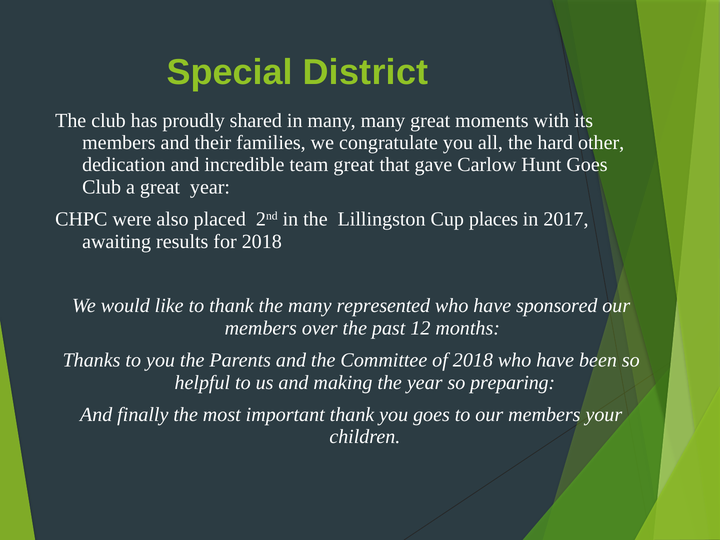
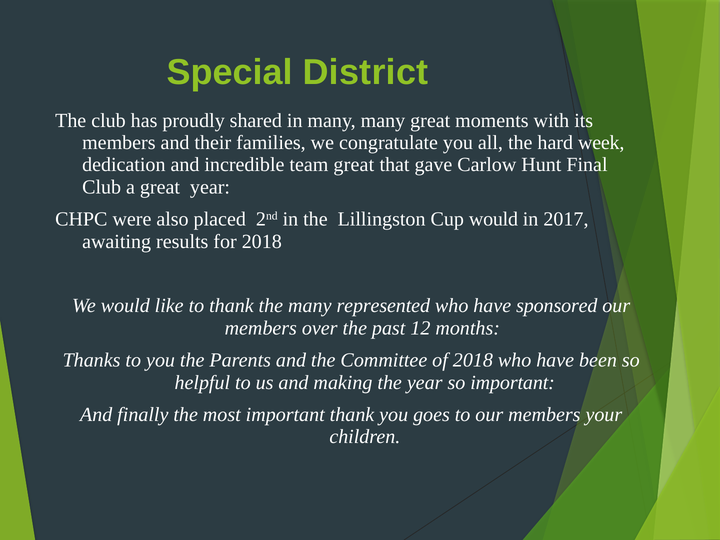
other: other -> week
Hunt Goes: Goes -> Final
Cup places: places -> would
so preparing: preparing -> important
